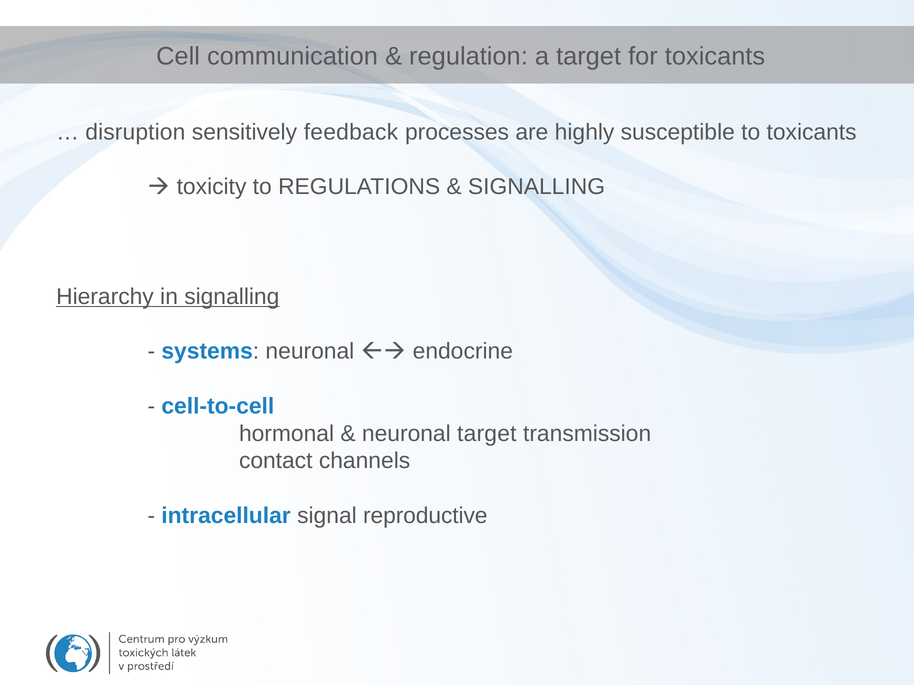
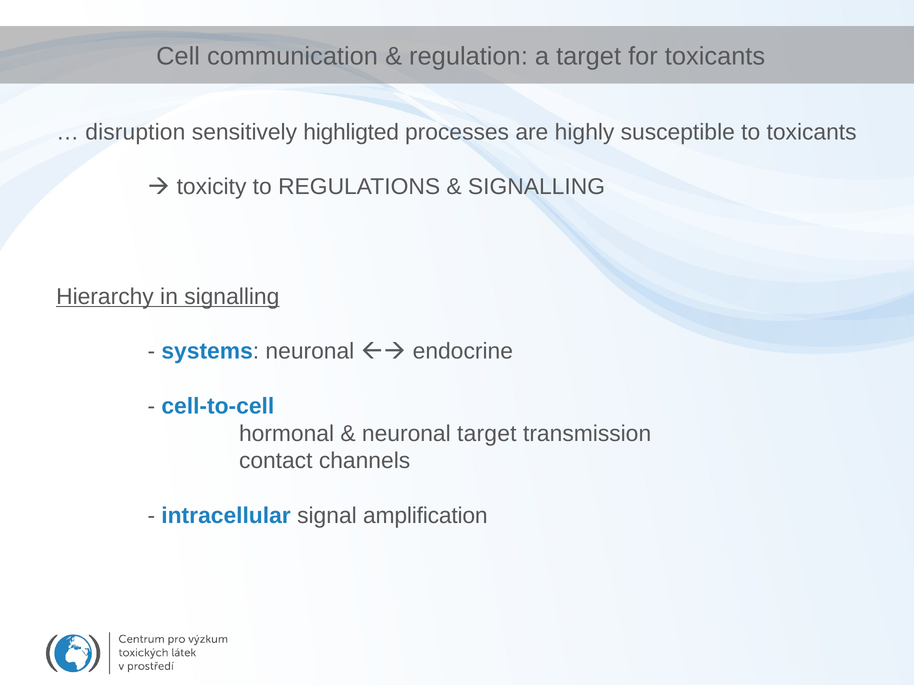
feedback: feedback -> highligted
reproductive: reproductive -> amplification
